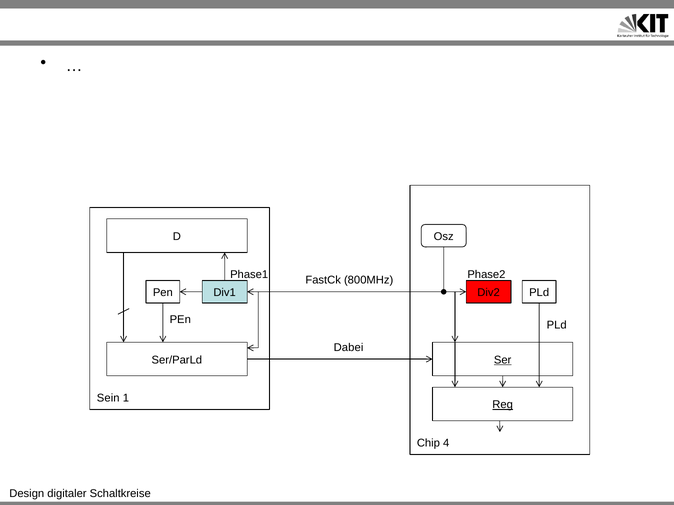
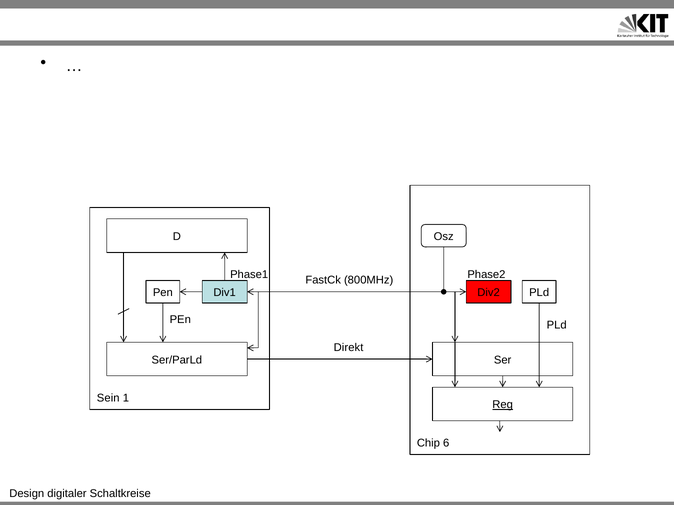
Dabei: Dabei -> Direkt
Ser underline: present -> none
4: 4 -> 6
